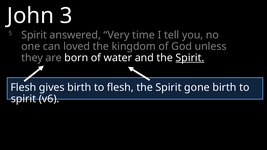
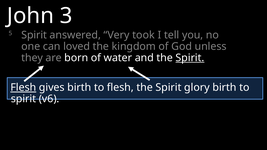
time: time -> took
Flesh at (23, 88) underline: none -> present
gone: gone -> glory
